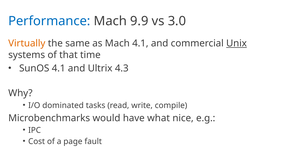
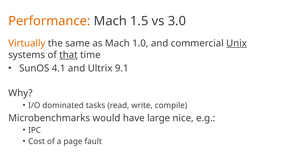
Performance colour: blue -> orange
9.9: 9.9 -> 1.5
Mach 4.1: 4.1 -> 1.0
that underline: none -> present
4.3: 4.3 -> 9.1
what: what -> large
